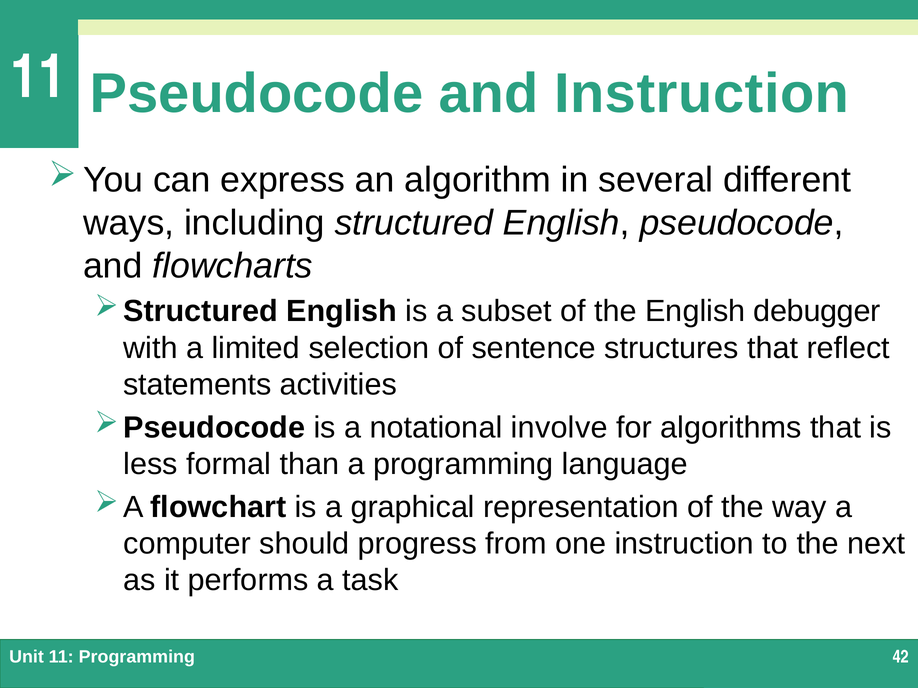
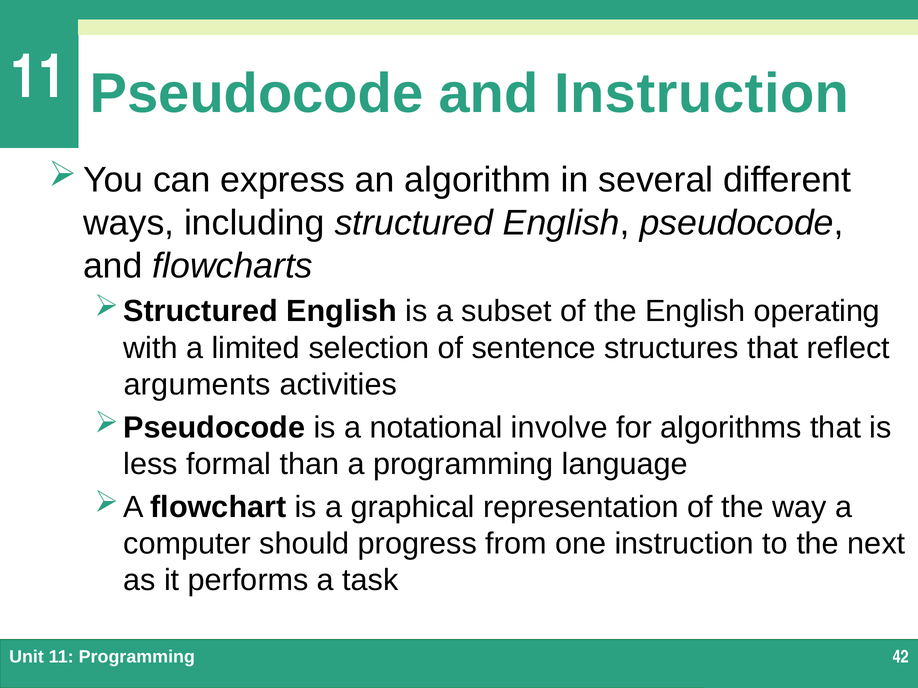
debugger: debugger -> operating
statements: statements -> arguments
